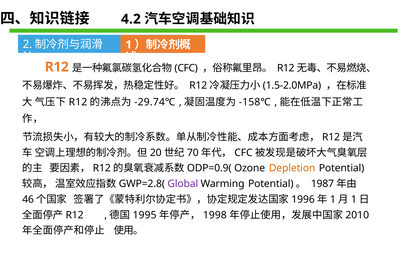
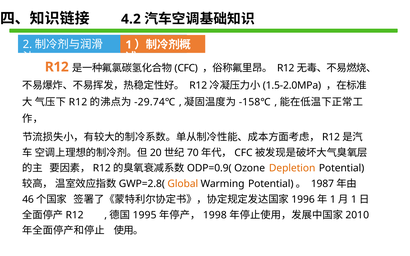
Global colour: purple -> orange
